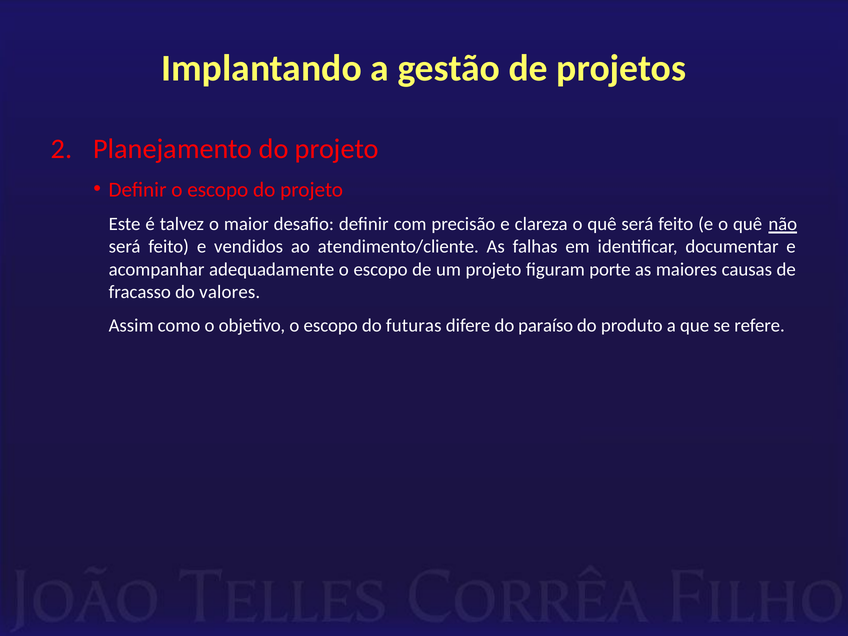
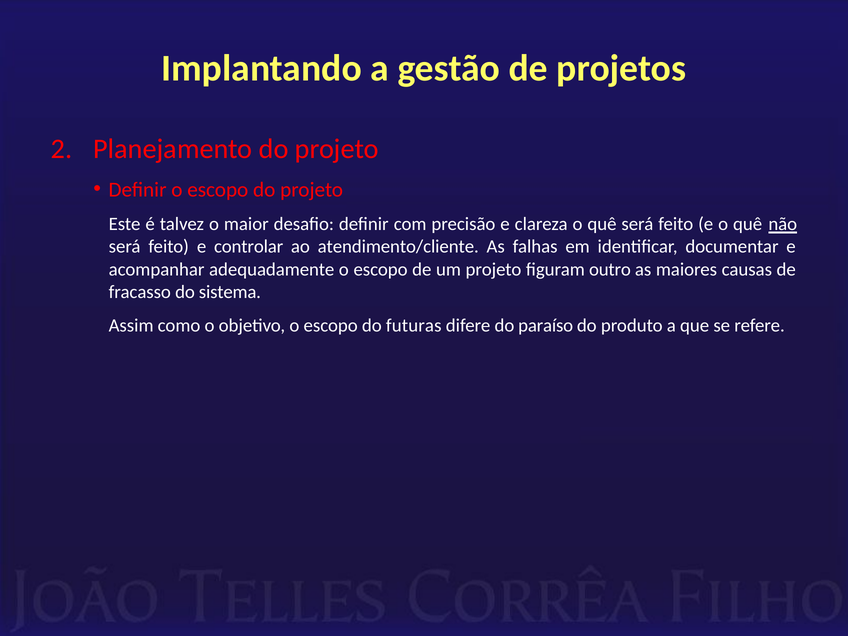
vendidos: vendidos -> controlar
porte: porte -> outro
valores: valores -> sistema
